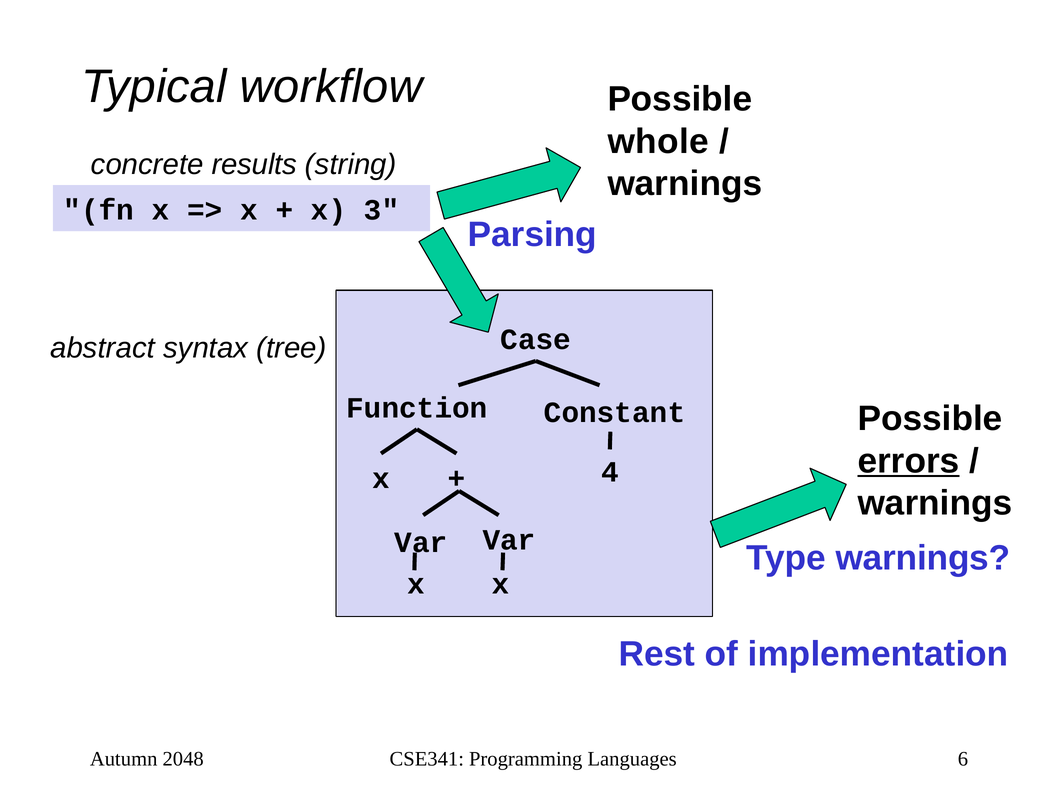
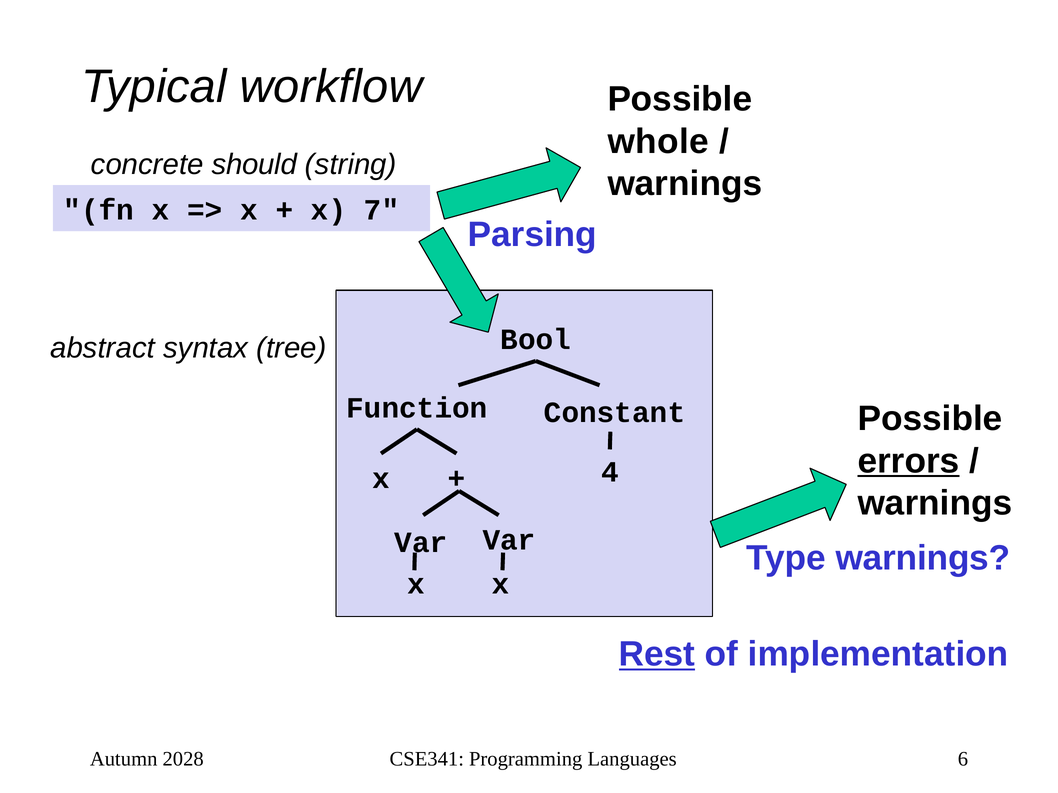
results: results -> should
3: 3 -> 7
Case: Case -> Bool
Rest underline: none -> present
2048: 2048 -> 2028
